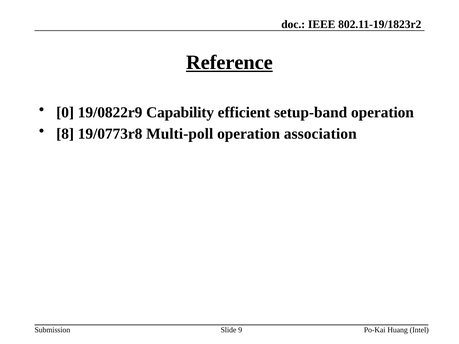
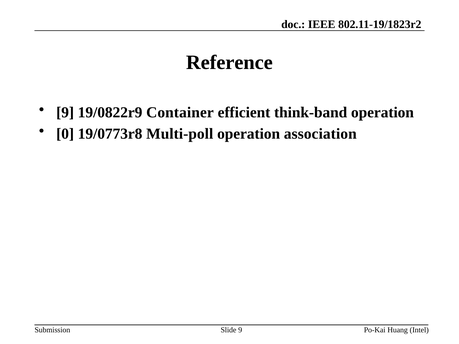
Reference underline: present -> none
0 at (65, 112): 0 -> 9
Capability: Capability -> Container
setup-band: setup-band -> think-band
8: 8 -> 0
